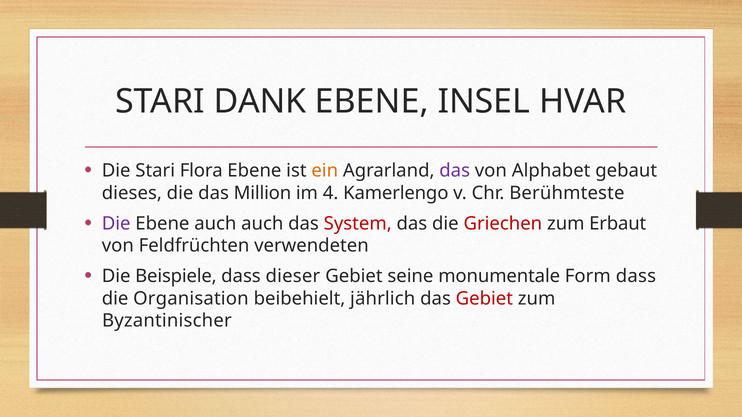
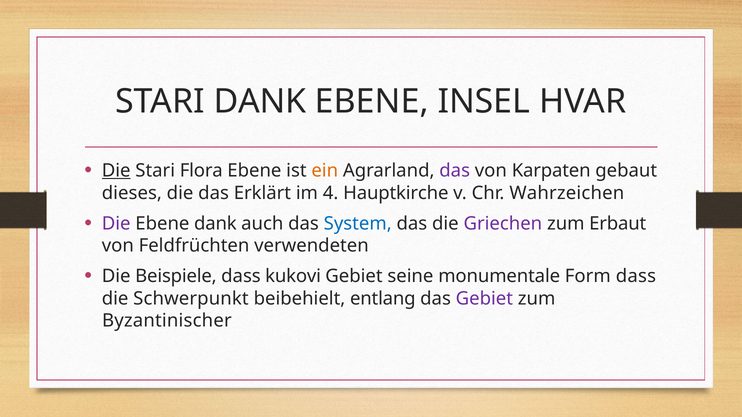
Die at (116, 171) underline: none -> present
Alphabet: Alphabet -> Karpaten
Million: Million -> Erklärt
Kamerlengo: Kamerlengo -> Hauptkirche
Berühmteste: Berühmteste -> Wahrzeichen
Ebene auch: auch -> dank
System colour: red -> blue
Griechen colour: red -> purple
dieser: dieser -> kukovi
Organisation: Organisation -> Schwerpunkt
jährlich: jährlich -> entlang
Gebiet at (484, 299) colour: red -> purple
